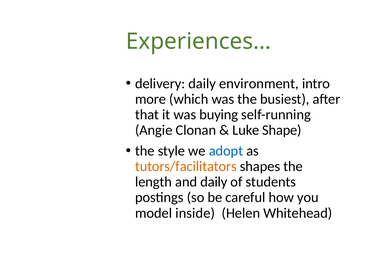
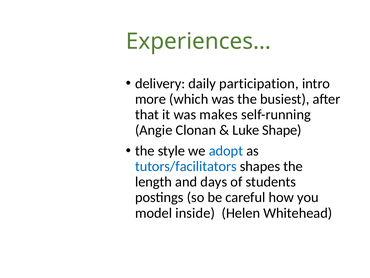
environment: environment -> participation
buying: buying -> makes
tutors/facilitators colour: orange -> blue
and daily: daily -> days
